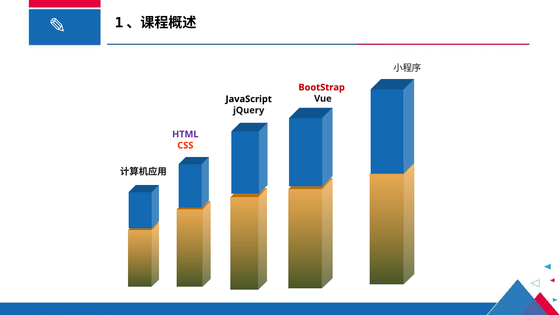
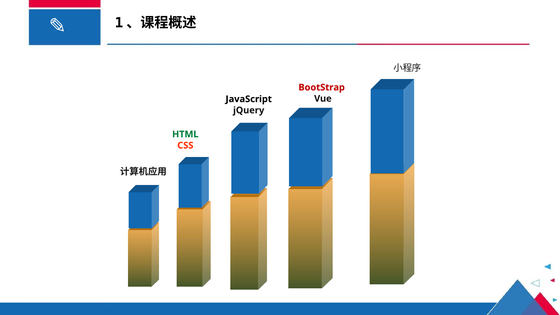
HTML colour: purple -> green
